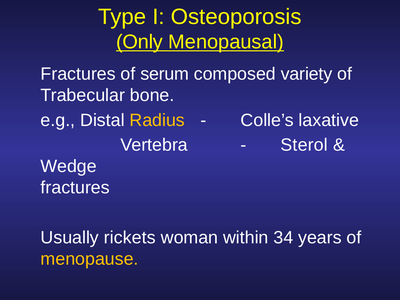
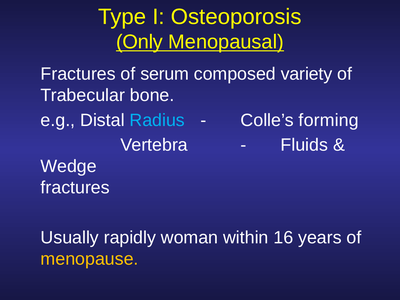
Radius colour: yellow -> light blue
laxative: laxative -> forming
Sterol: Sterol -> Fluids
rickets: rickets -> rapidly
34: 34 -> 16
